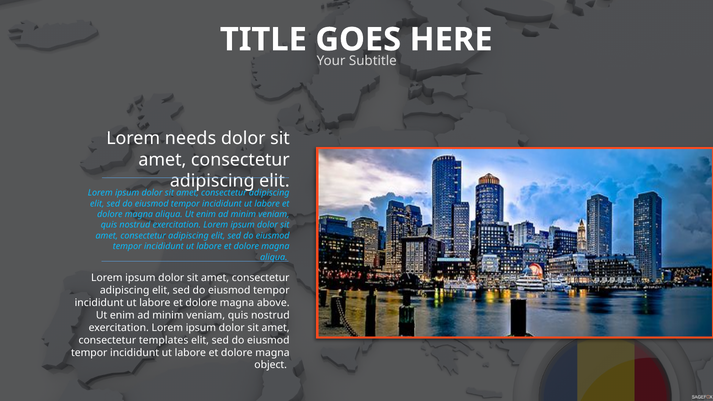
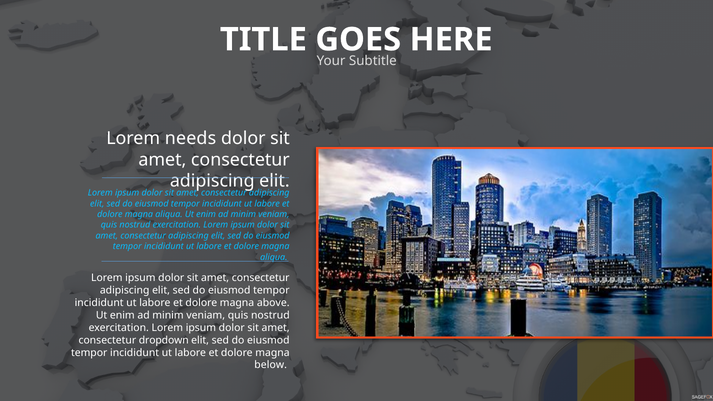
templates: templates -> dropdown
object: object -> below
